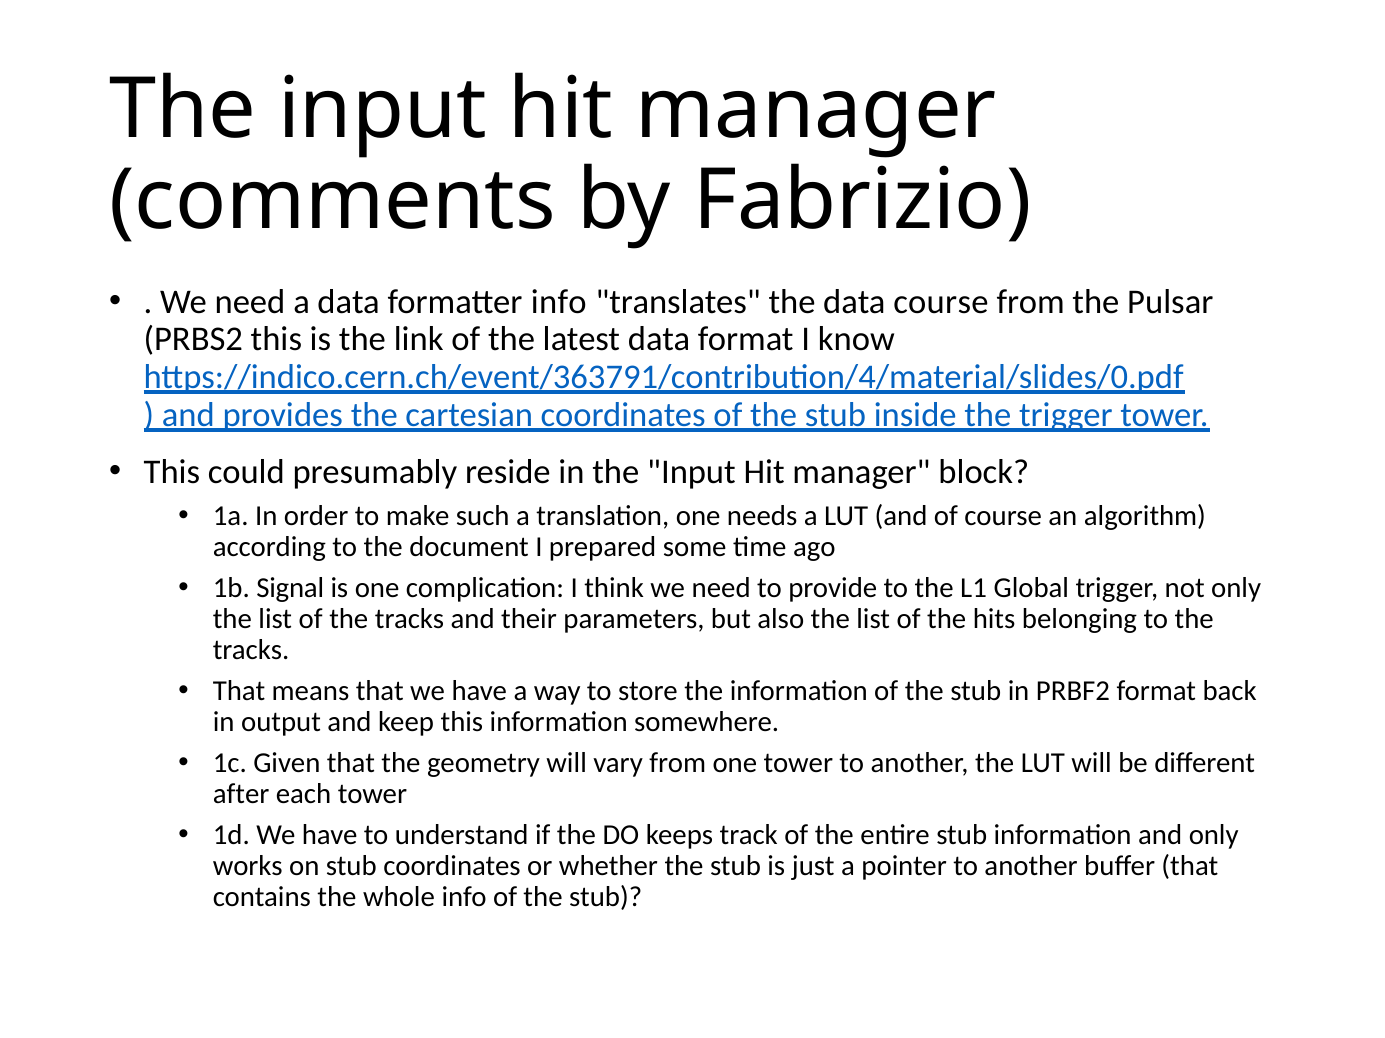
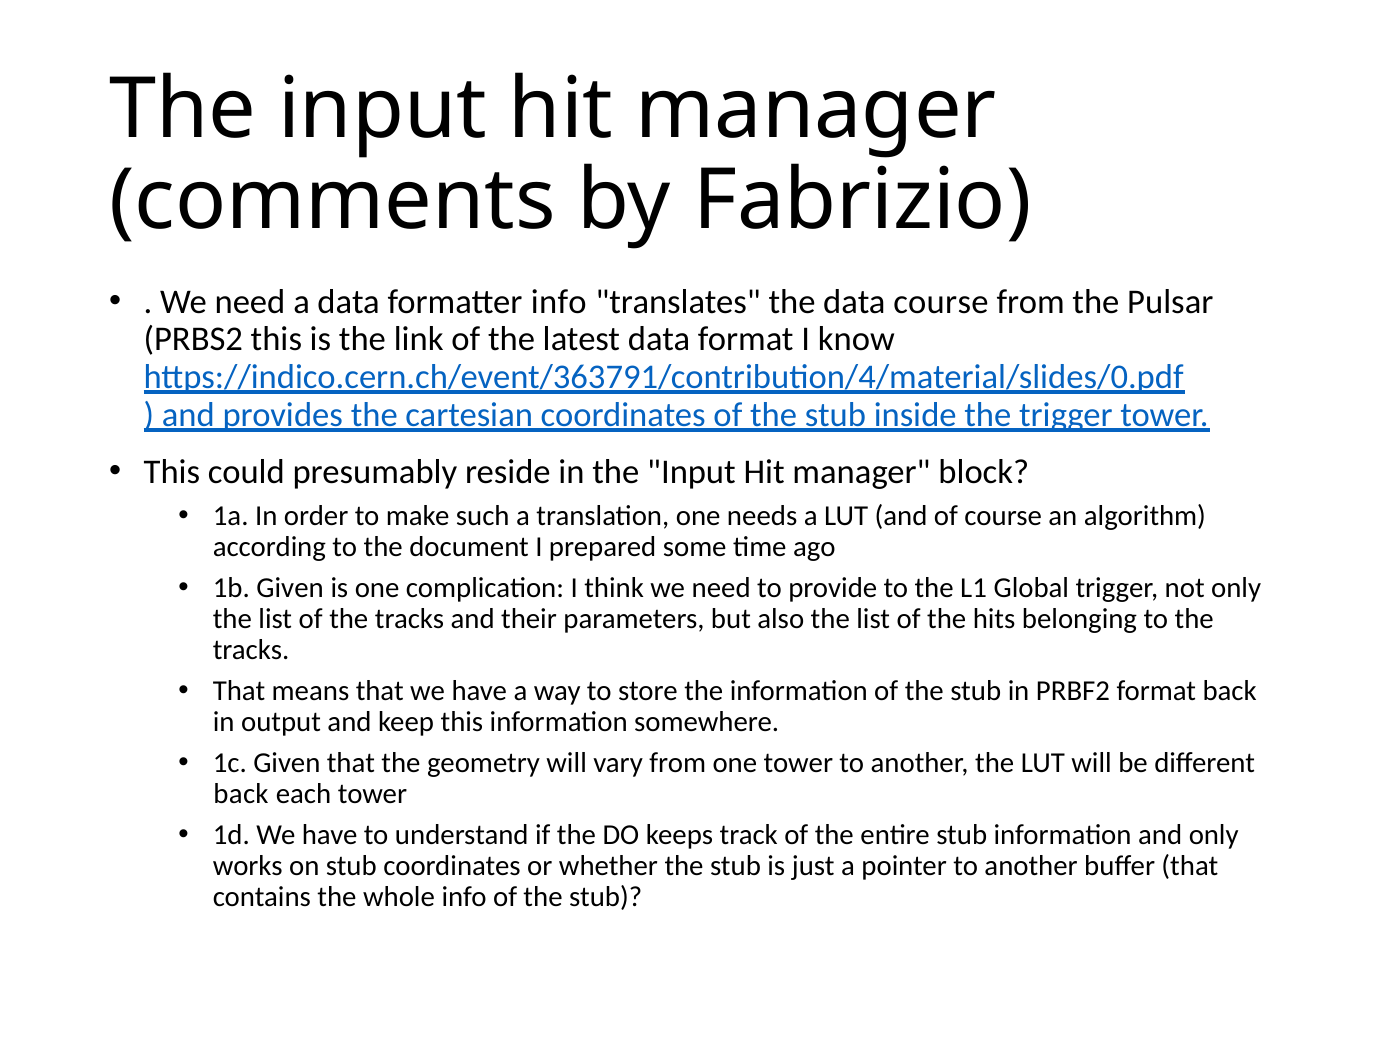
1b Signal: Signal -> Given
after at (241, 794): after -> back
